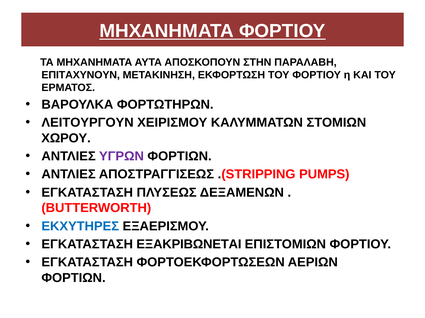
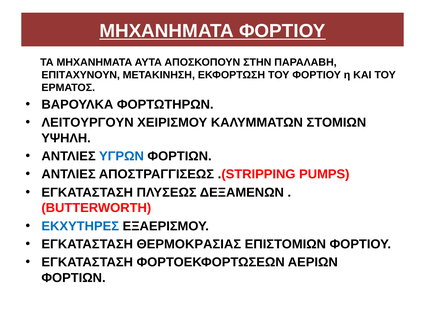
ΧΩΡΟΥ: ΧΩΡΟΥ -> ΥΨΗΛΗ
ΥΓΡΩΝ colour: purple -> blue
ΕΞΑΚΡΙΒΩΝΕΤΑΙ: ΕΞΑΚΡΙΒΩΝΕΤΑΙ -> ΘΕΡΜΟΚΡΑΣΙΑΣ
